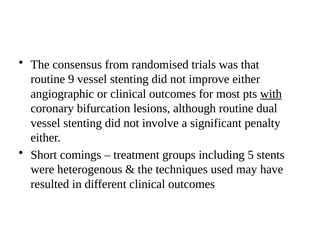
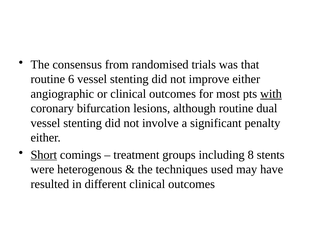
9: 9 -> 6
Short underline: none -> present
5: 5 -> 8
